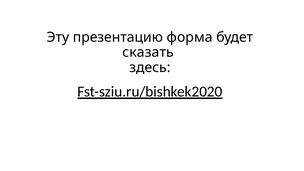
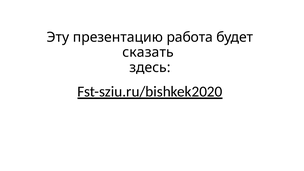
форма: форма -> работа
